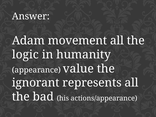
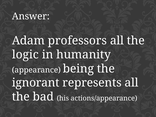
movement: movement -> professors
value: value -> being
